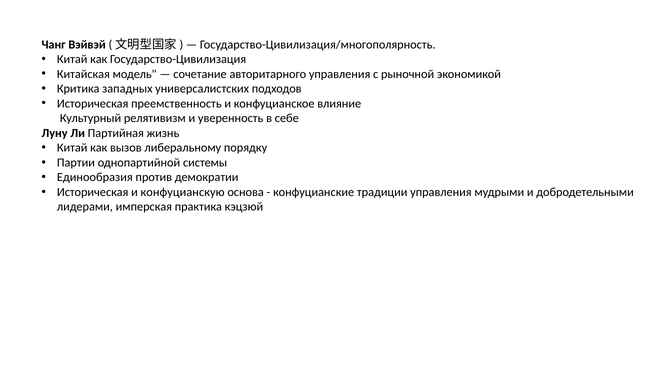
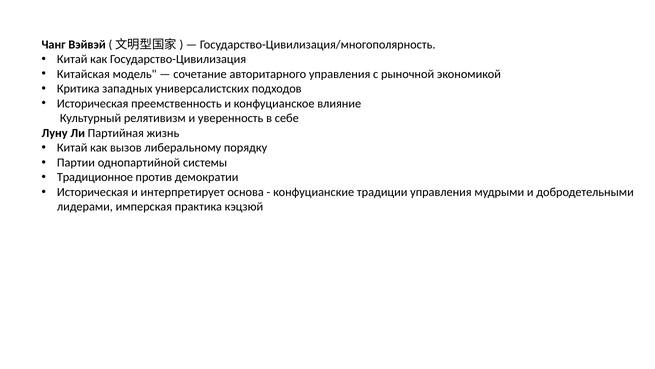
Единообразия: Единообразия -> Традиционное
конфуцианскую: конфуцианскую -> интерпретирует
